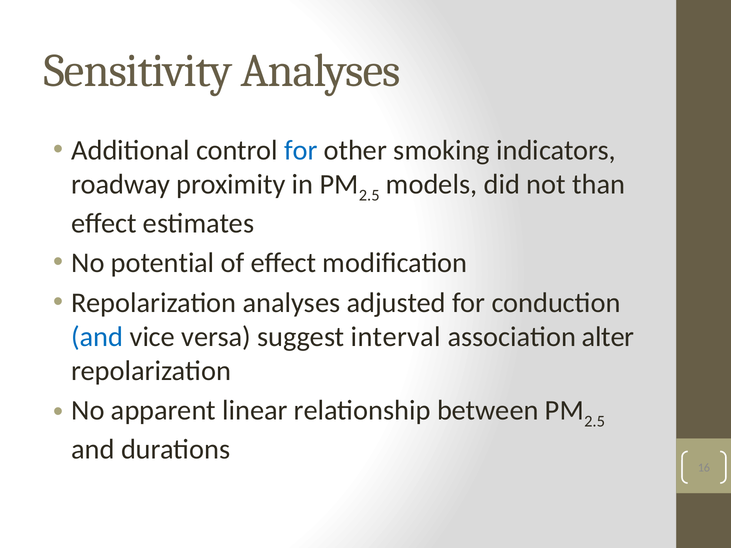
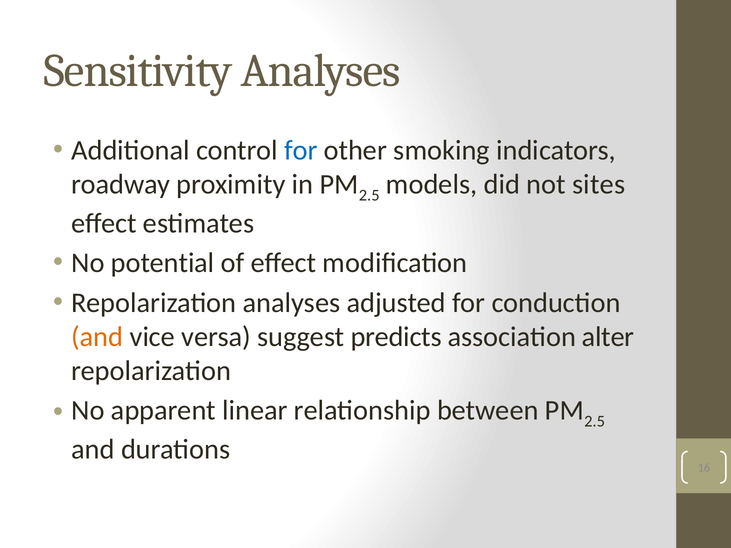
than: than -> sites
and at (97, 337) colour: blue -> orange
interval: interval -> predicts
